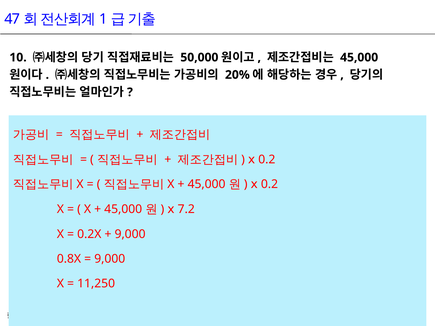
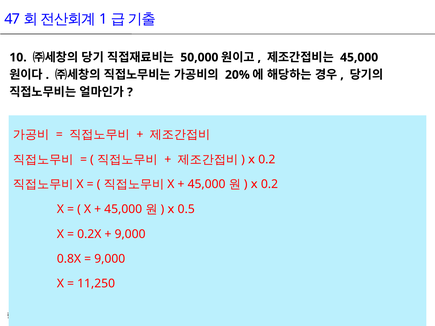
7.2: 7.2 -> 0.5
